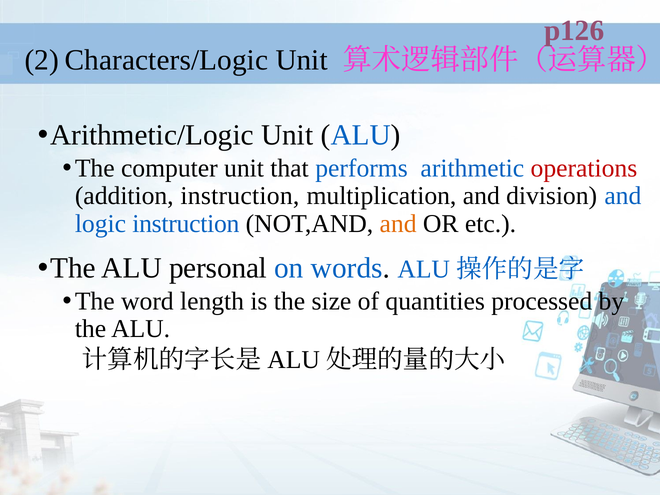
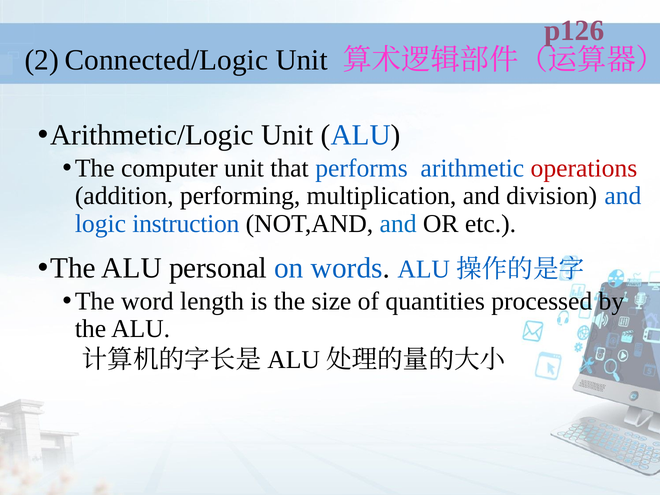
Characters/Logic: Characters/Logic -> Connected/Logic
addition instruction: instruction -> performing
and at (398, 224) colour: orange -> blue
